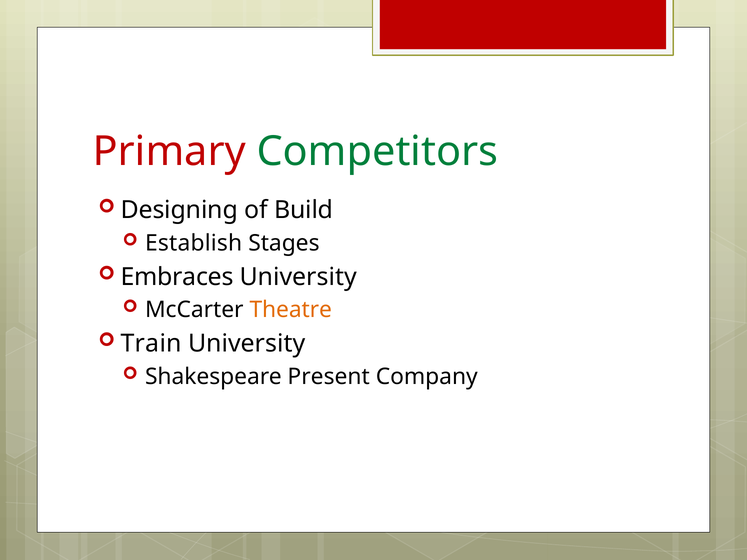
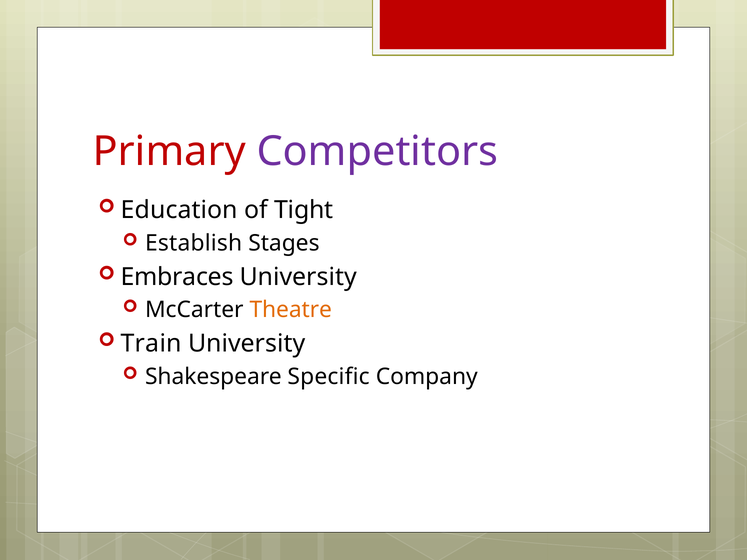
Competitors colour: green -> purple
Designing: Designing -> Education
Build: Build -> Tight
Present: Present -> Specific
